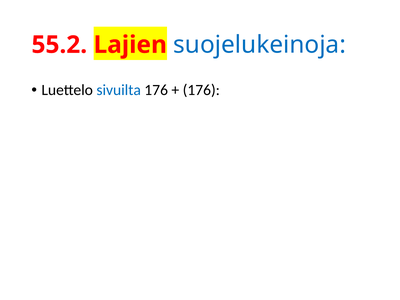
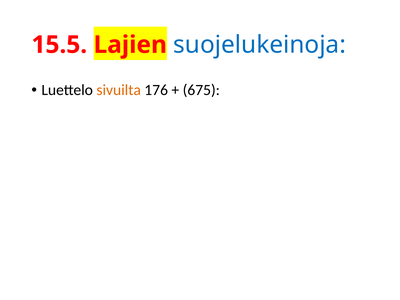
55.2: 55.2 -> 15.5
sivuilta colour: blue -> orange
176 at (201, 90): 176 -> 675
